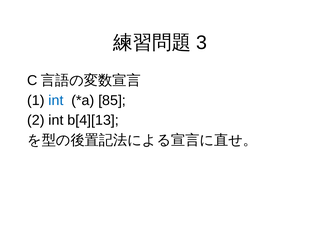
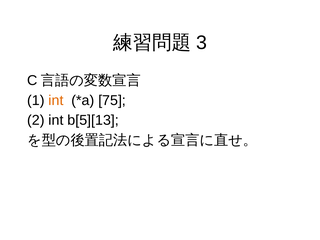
int at (56, 100) colour: blue -> orange
85: 85 -> 75
b[4][13: b[4][13 -> b[5][13
